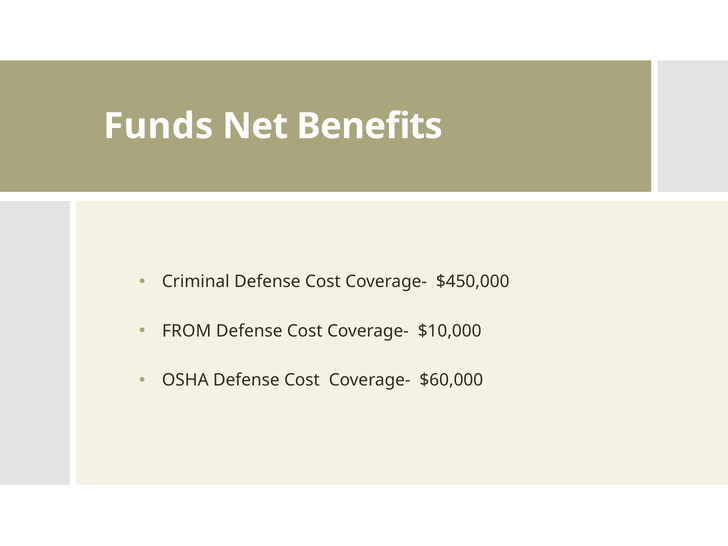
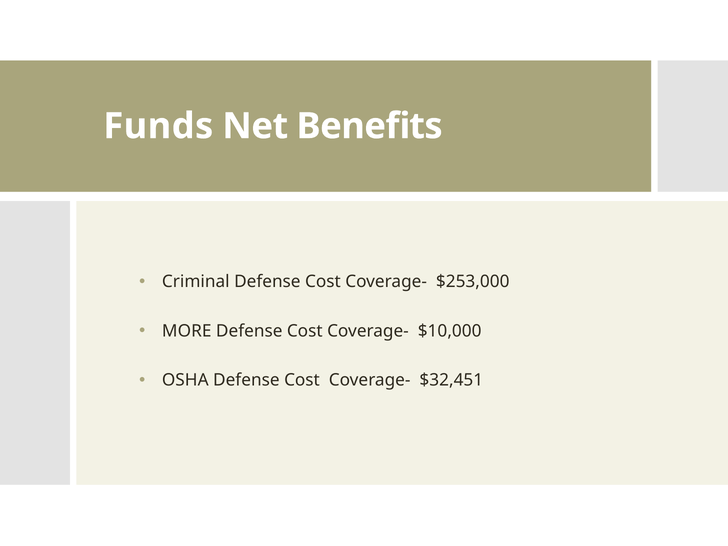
$450,000: $450,000 -> $253,000
FROM: FROM -> MORE
$60,000: $60,000 -> $32,451
